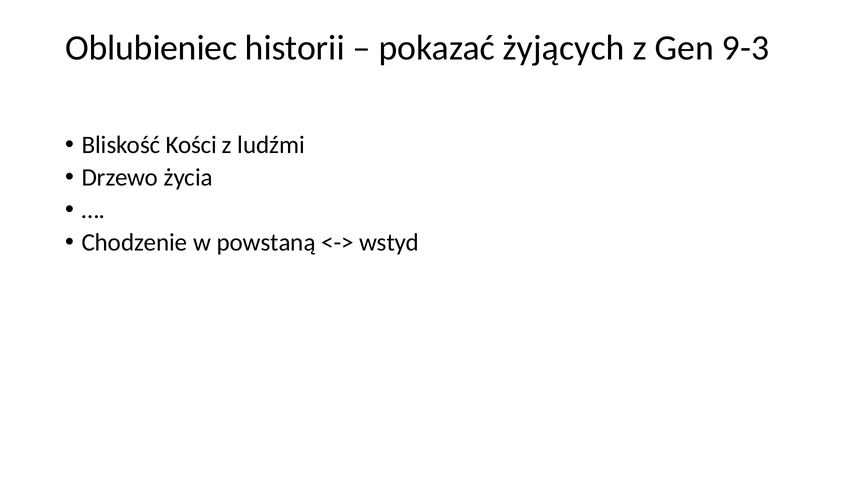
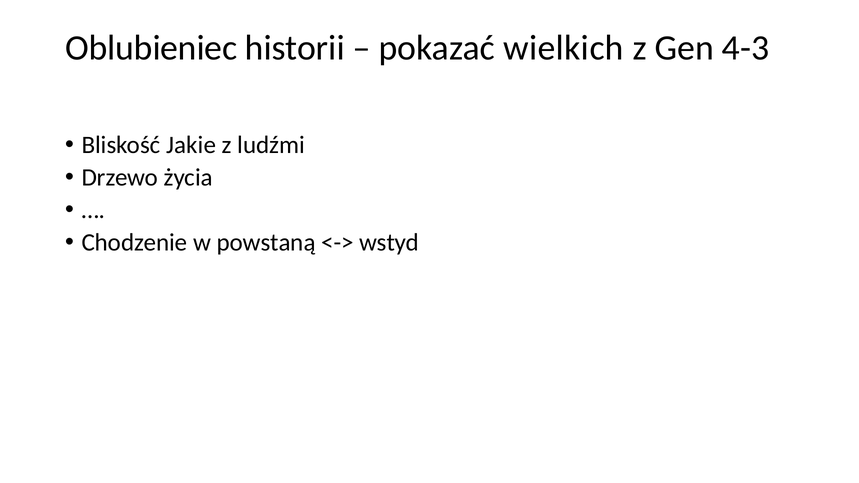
żyjących: żyjących -> wielkich
9-3: 9-3 -> 4-3
Kości: Kości -> Jakie
